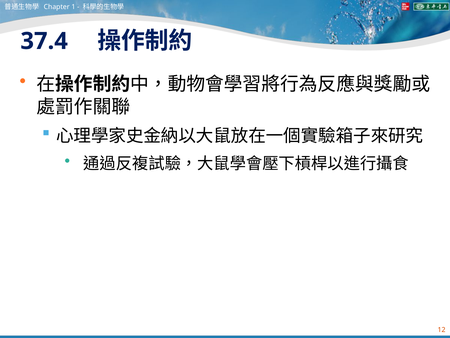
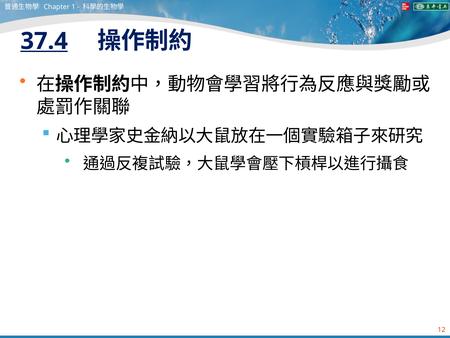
37.4 underline: none -> present
